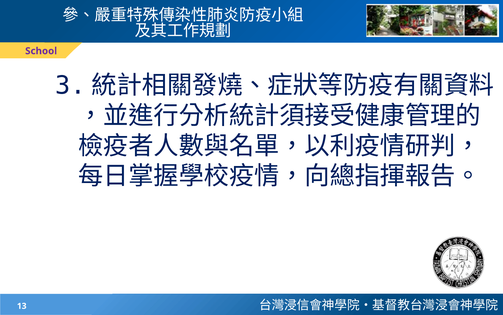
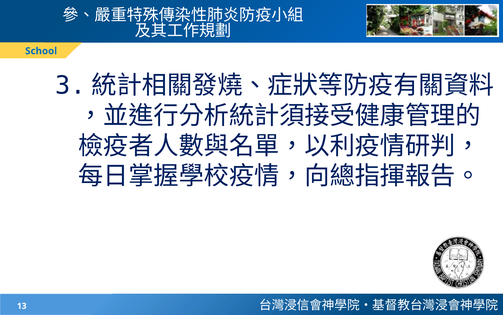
School colour: purple -> blue
